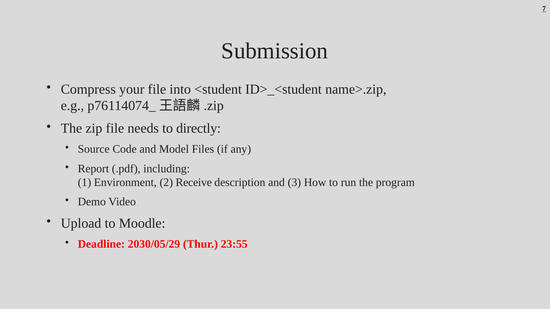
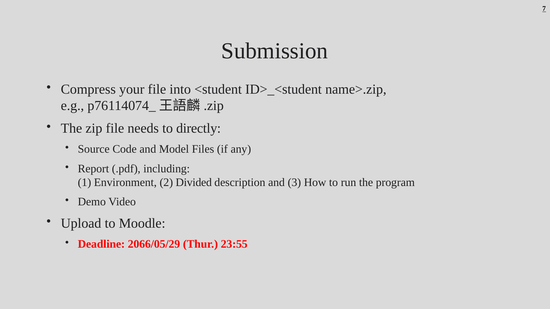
Receive: Receive -> Divided
2030/05/29: 2030/05/29 -> 2066/05/29
